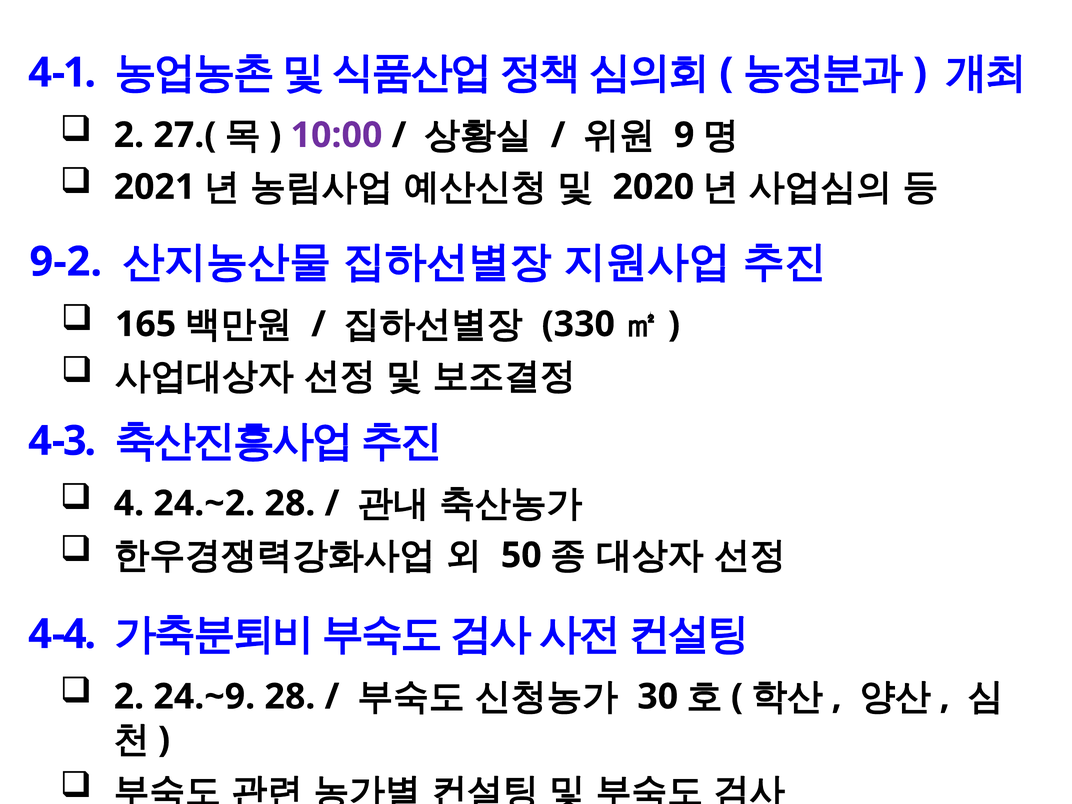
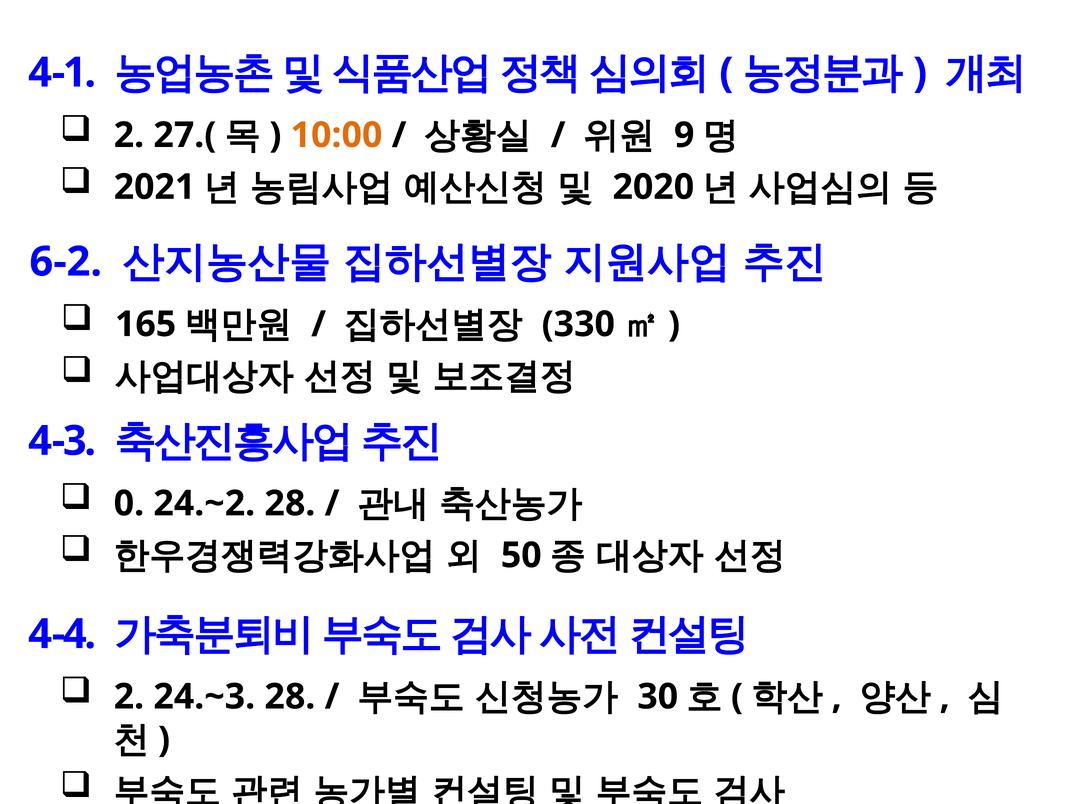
10:00 colour: purple -> orange
9-2: 9-2 -> 6-2
4: 4 -> 0
24.~9: 24.~9 -> 24.~3
